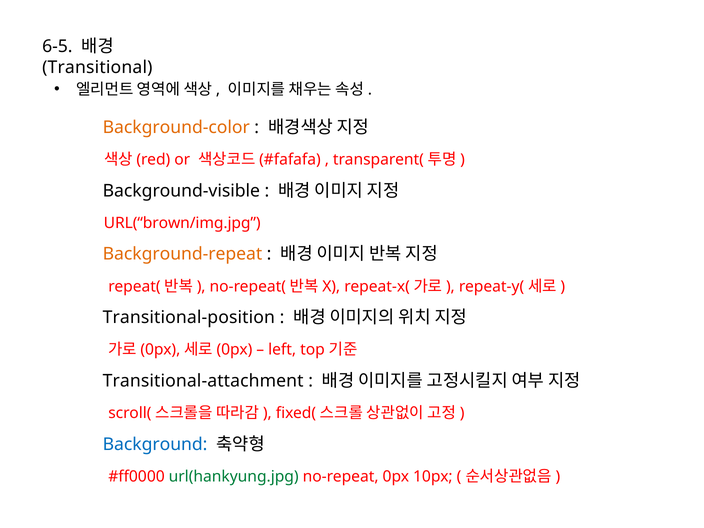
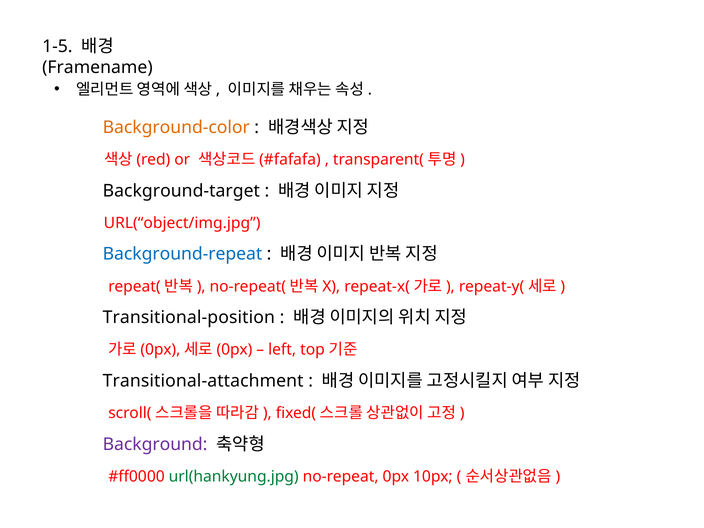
6-5: 6-5 -> 1-5
Transitional: Transitional -> Framename
Background-visible: Background-visible -> Background-target
URL(“brown/img.jpg: URL(“brown/img.jpg -> URL(“object/img.jpg
Background-repeat colour: orange -> blue
Background colour: blue -> purple
